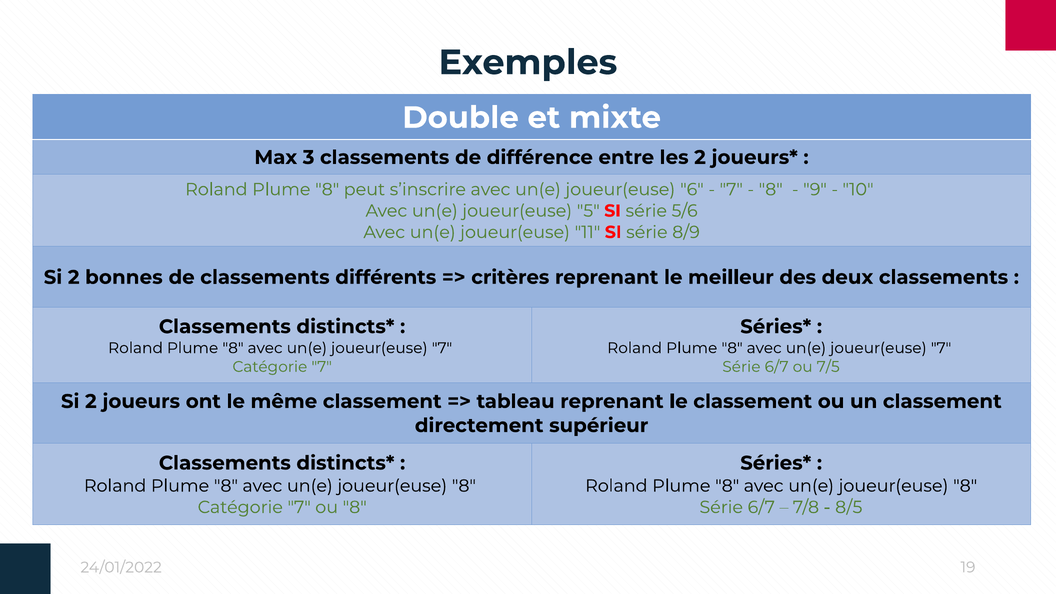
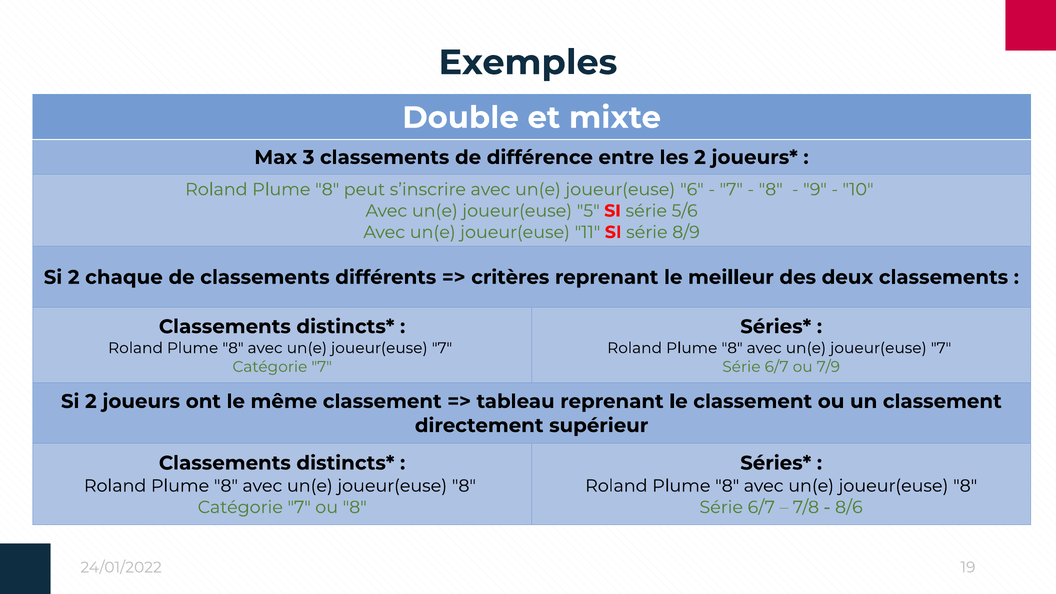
bonnes: bonnes -> chaque
7/5: 7/5 -> 7/9
8/5: 8/5 -> 8/6
